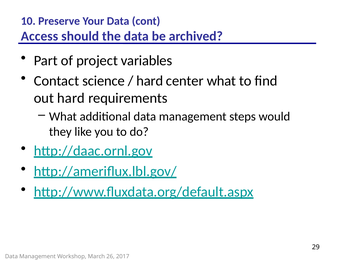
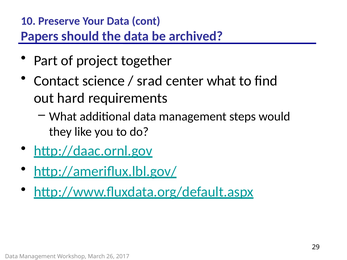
Access: Access -> Papers
variables: variables -> together
hard at (150, 81): hard -> srad
